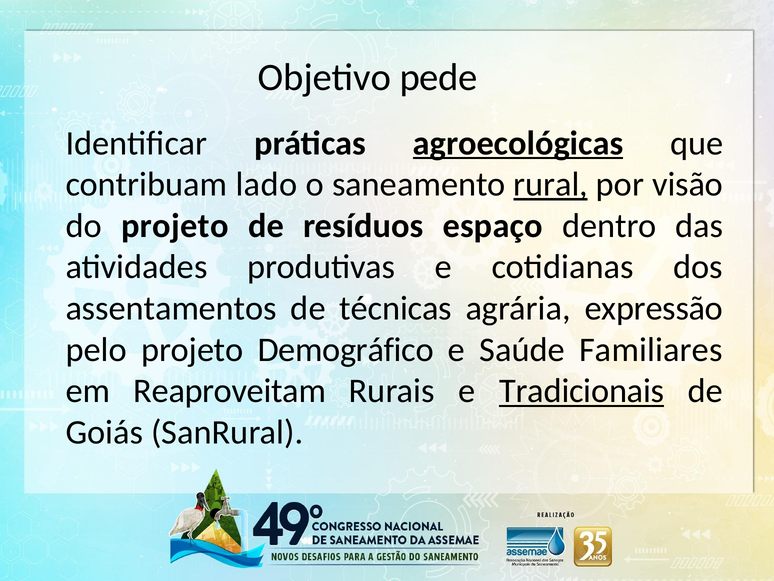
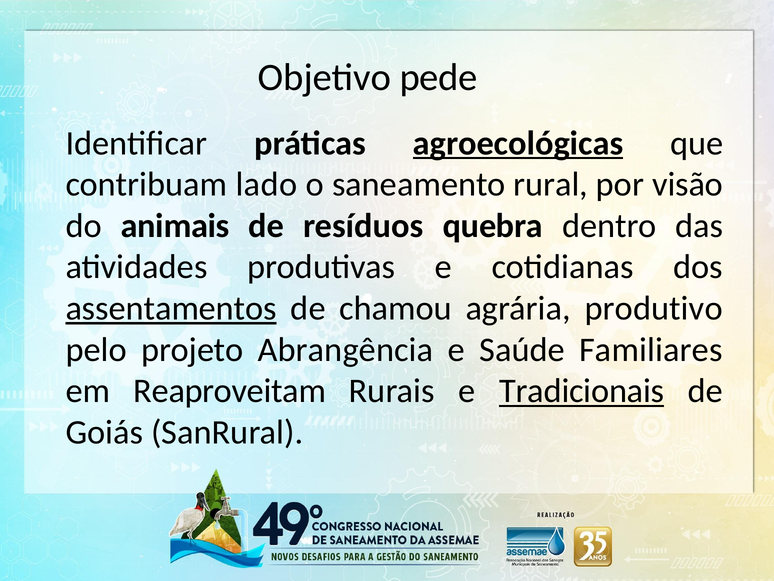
rural underline: present -> none
do projeto: projeto -> animais
espaço: espaço -> quebra
assentamentos underline: none -> present
técnicas: técnicas -> chamou
expressão: expressão -> produtivo
Demográfico: Demográfico -> Abrangência
